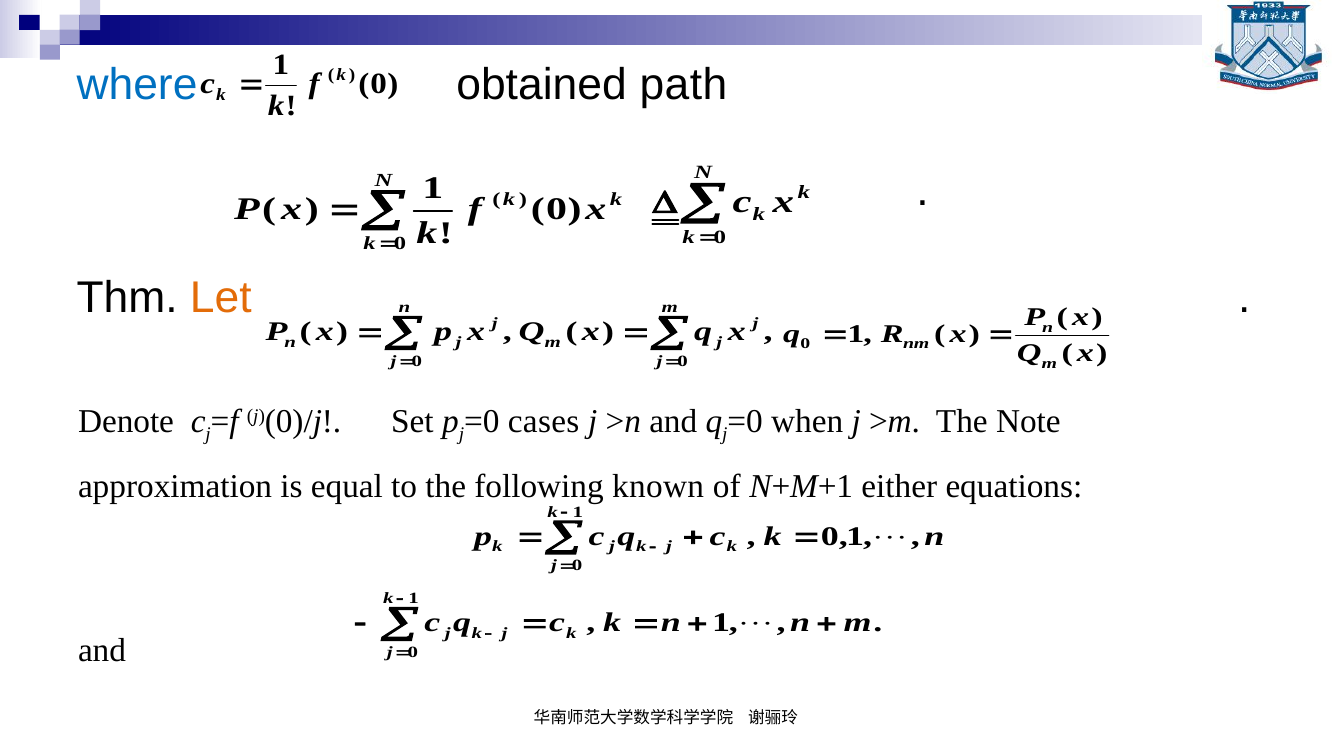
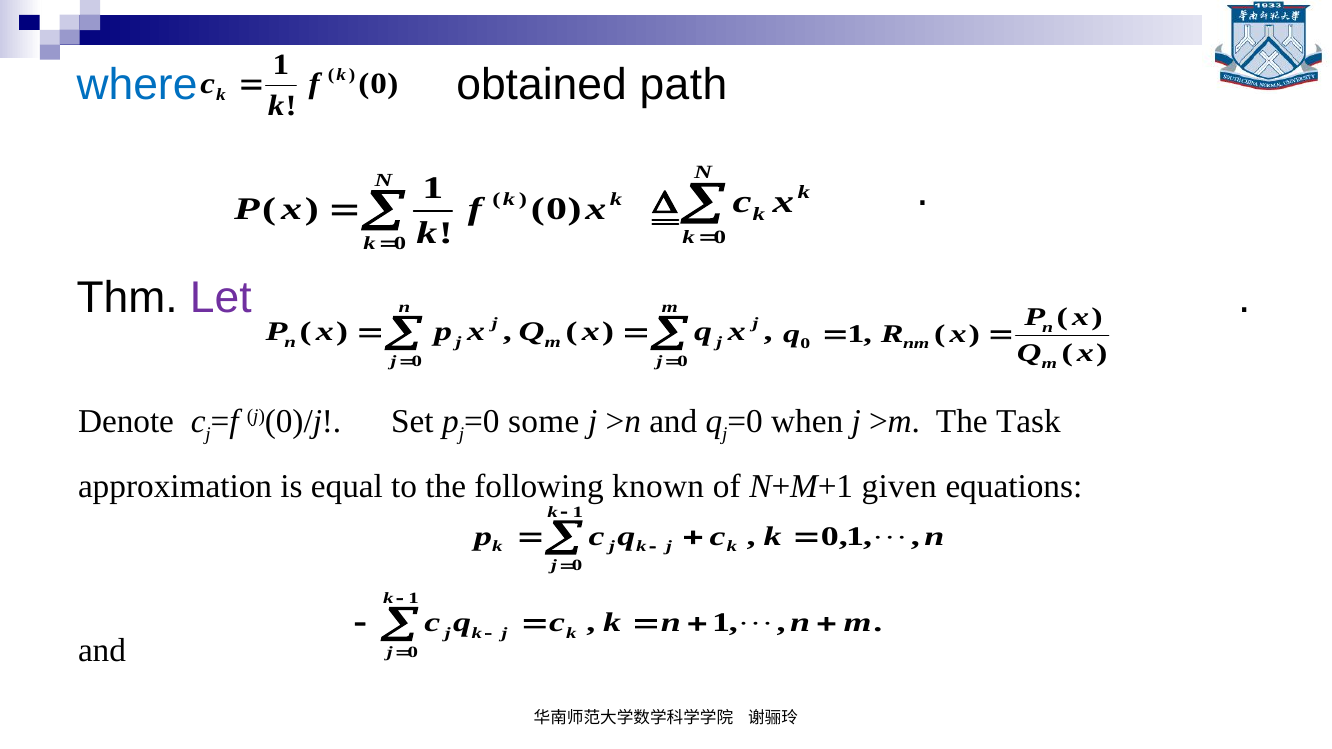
Let colour: orange -> purple
cases: cases -> some
Note: Note -> Task
either: either -> given
